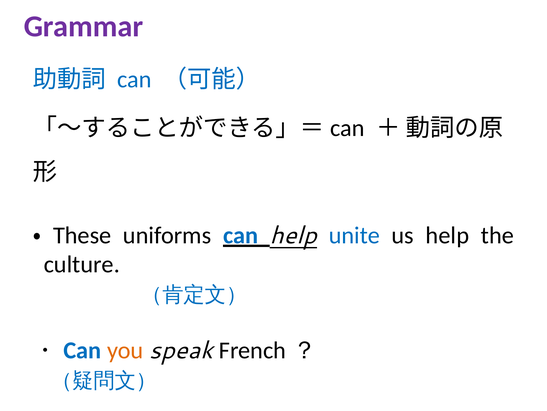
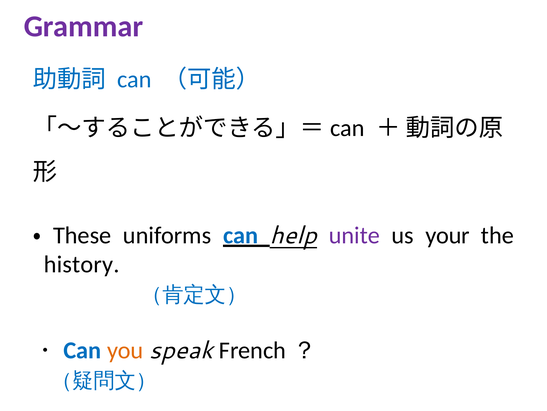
unite colour: blue -> purple
us help: help -> your
culture: culture -> history
